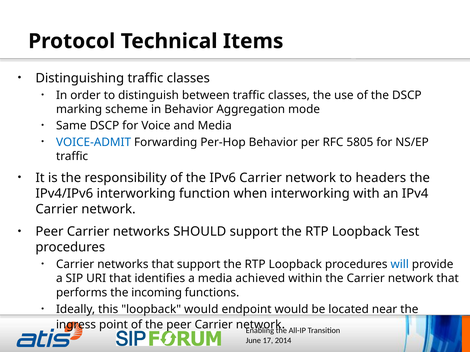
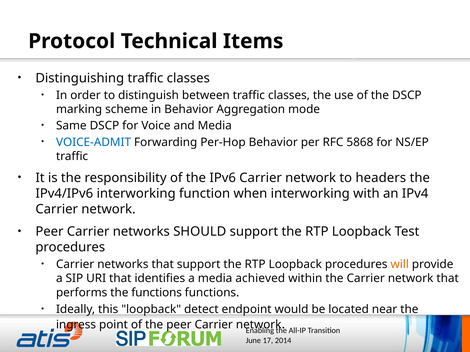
5805: 5805 -> 5868
will colour: blue -> orange
the incoming: incoming -> functions
loopback would: would -> detect
